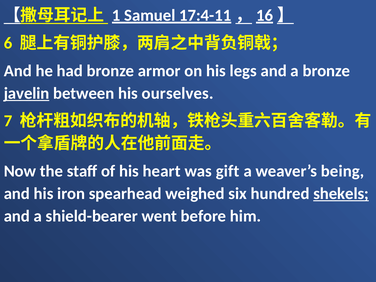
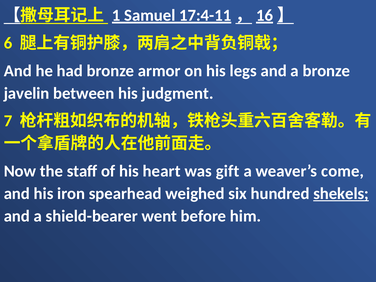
javelin underline: present -> none
ourselves: ourselves -> judgment
being: being -> come
